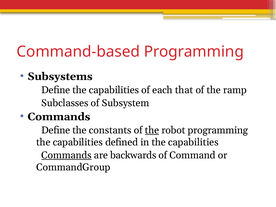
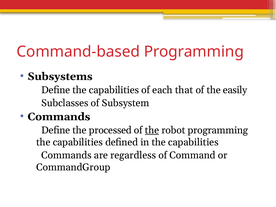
ramp: ramp -> easily
constants: constants -> processed
Commands at (66, 155) underline: present -> none
backwards: backwards -> regardless
